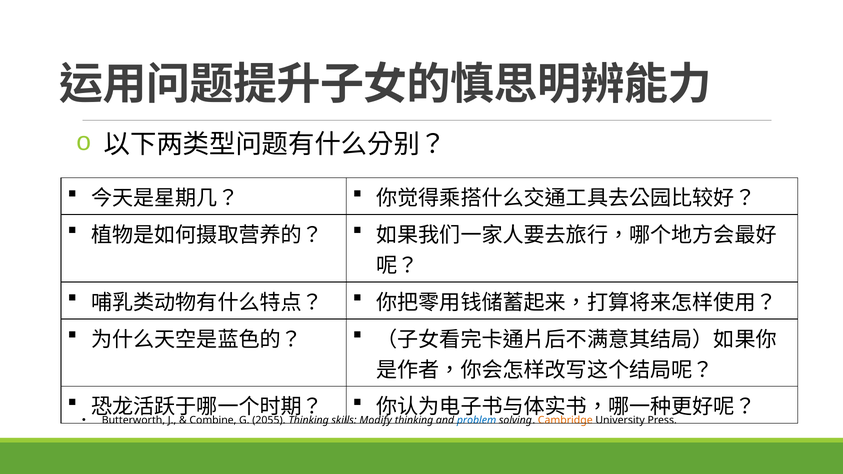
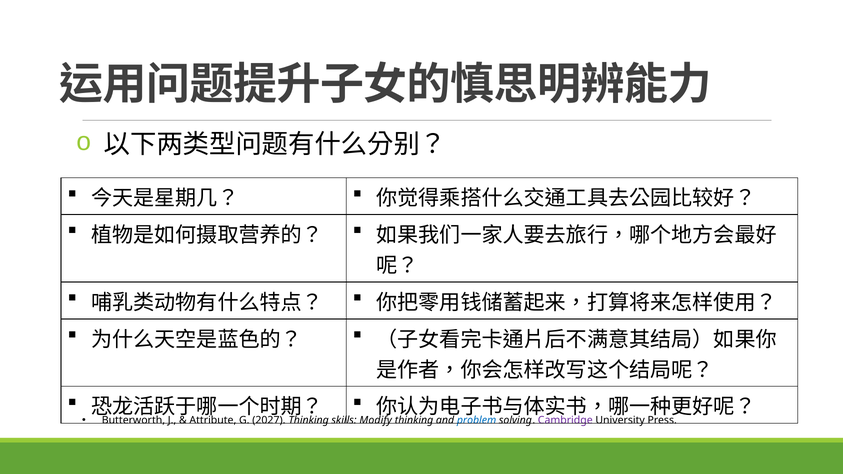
Combine: Combine -> Attribute
2055: 2055 -> 2027
Cambridge colour: orange -> purple
